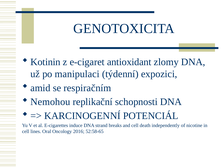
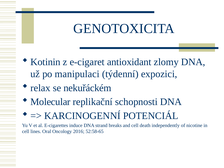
amid: amid -> relax
respiračním: respiračním -> nekuřáckém
Nemohou: Nemohou -> Molecular
